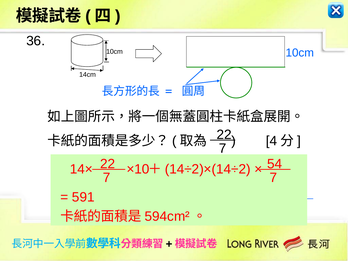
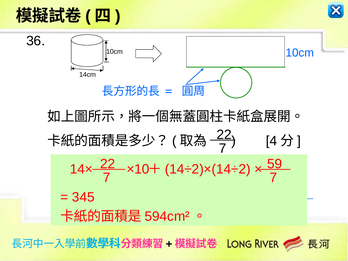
54: 54 -> 59
591: 591 -> 345
